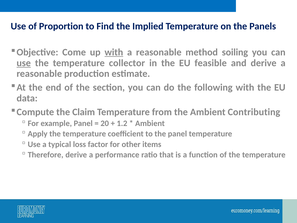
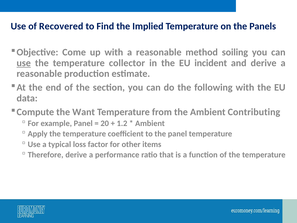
Proportion: Proportion -> Recovered
with at (114, 52) underline: present -> none
feasible: feasible -> incident
Claim: Claim -> Want
